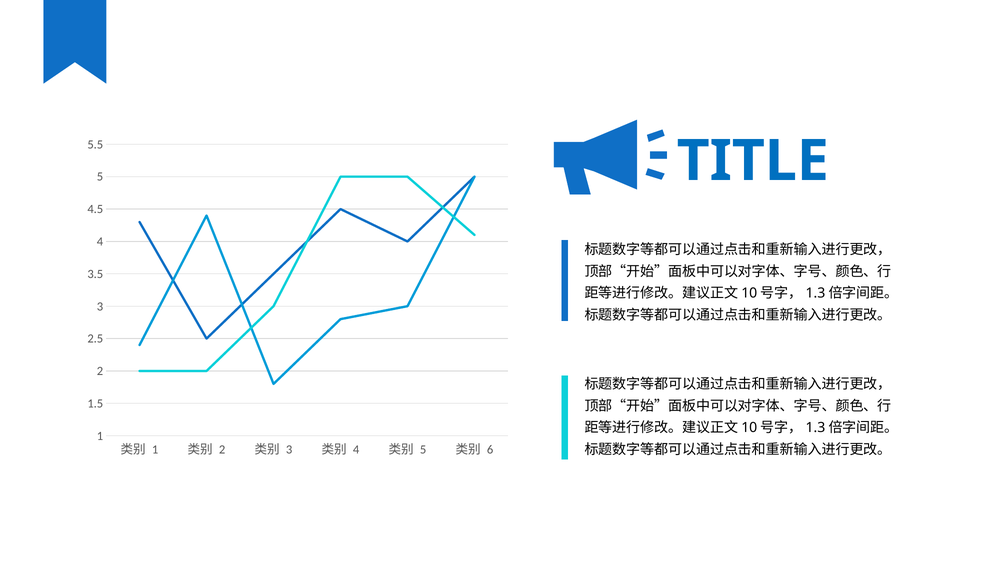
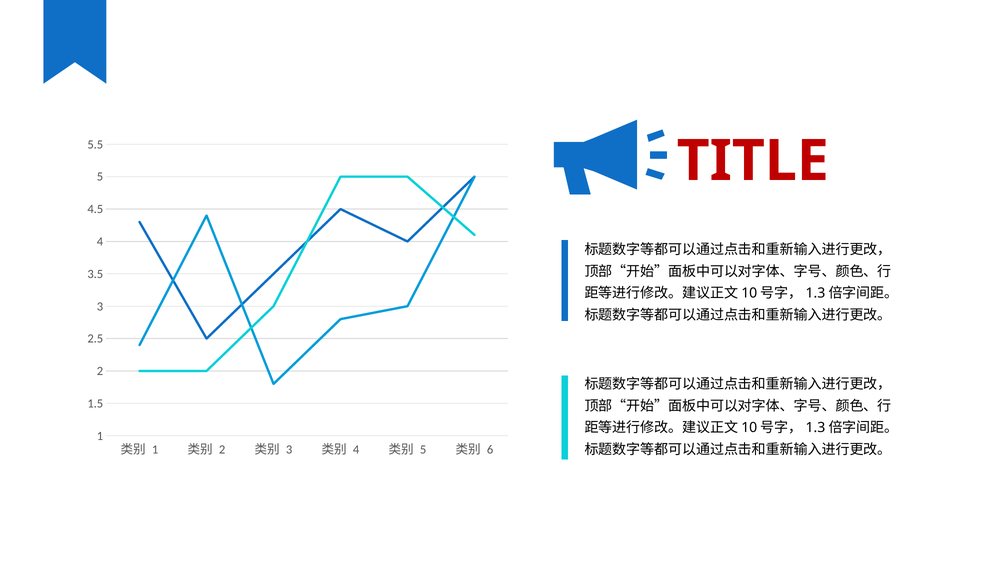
TITLE colour: blue -> red
